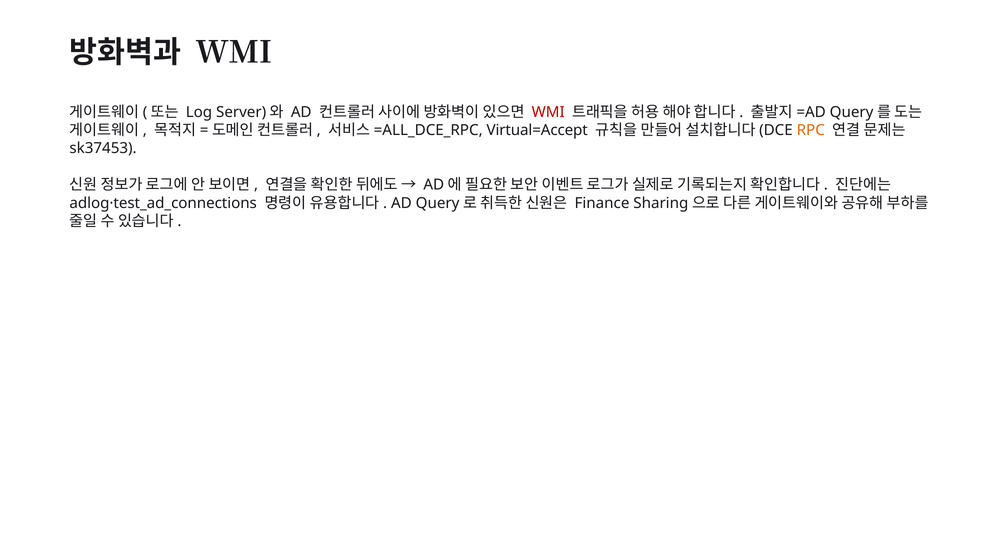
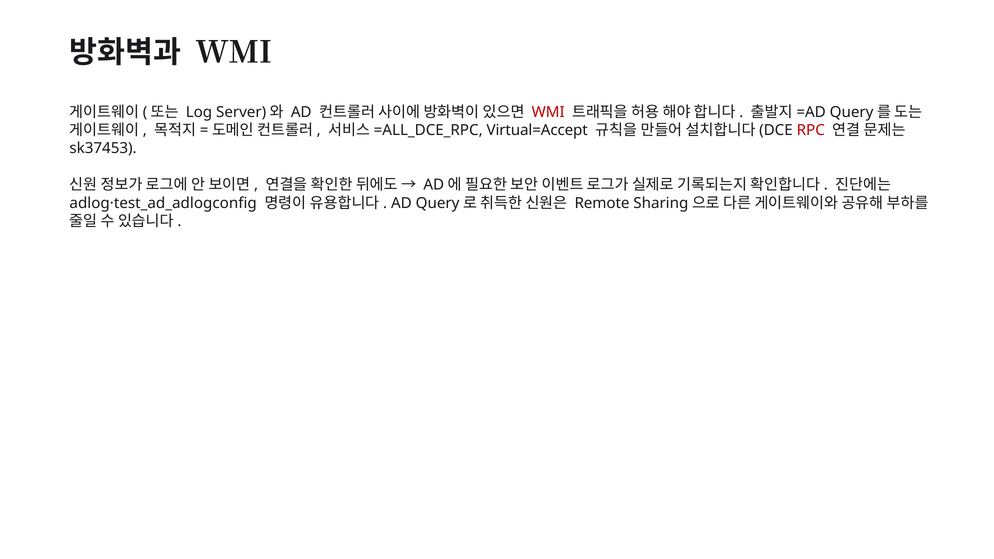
RPC colour: orange -> red
adlog·test_ad_connections: adlog·test_ad_connections -> adlog·test_ad_adlogconfig
Finance: Finance -> Remote
